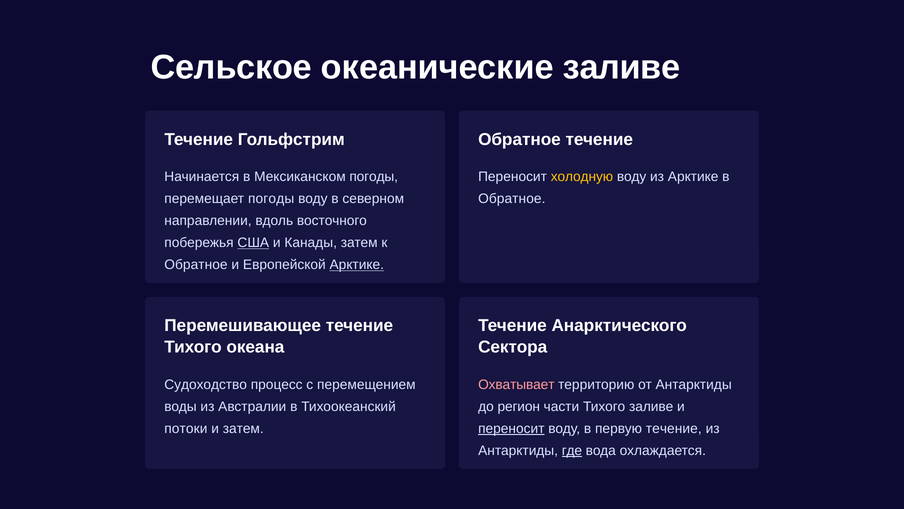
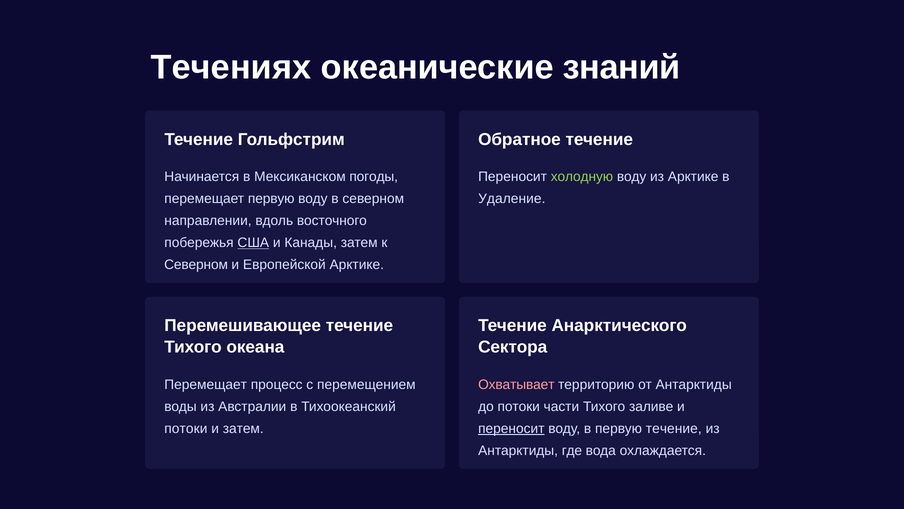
Сельское: Сельское -> Течениях
океанические заливе: заливе -> знаний
холодную colour: yellow -> light green
перемещает погоды: погоды -> первую
Обратное at (512, 199): Обратное -> Удаление
Обратное at (196, 265): Обратное -> Северном
Арктике at (357, 265) underline: present -> none
Судоходство at (206, 384): Судоходство -> Перемещает
до регион: регион -> потоки
где underline: present -> none
